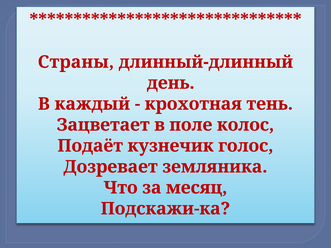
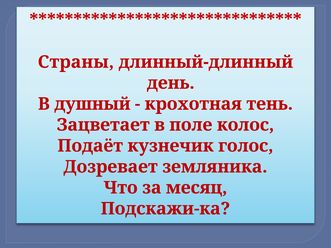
каждый: каждый -> душный
